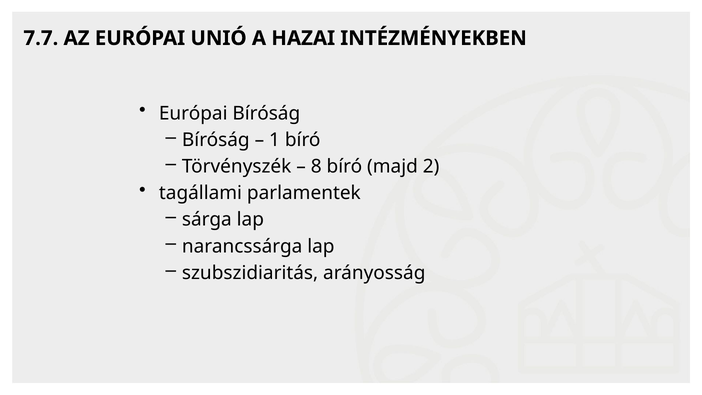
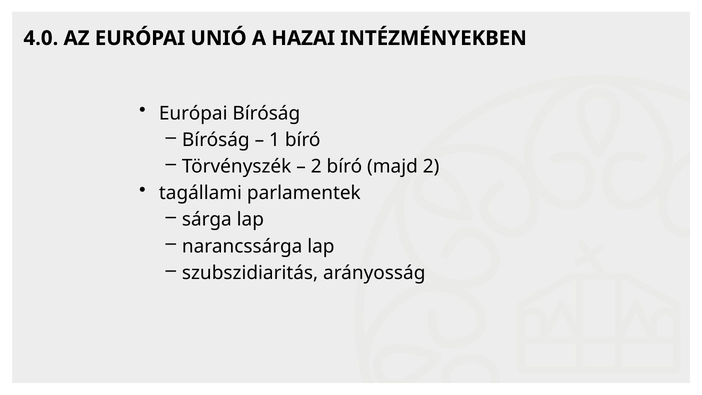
7.7: 7.7 -> 4.0
8 at (316, 166): 8 -> 2
